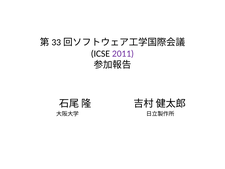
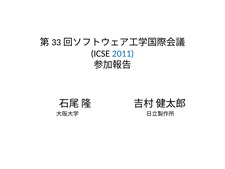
2011 colour: purple -> blue
